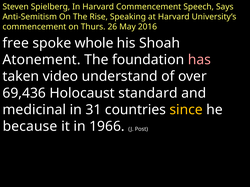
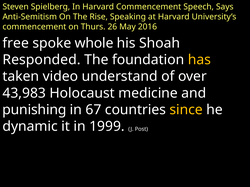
Atonement: Atonement -> Responded
has colour: pink -> yellow
69,436: 69,436 -> 43,983
standard: standard -> medicine
medicinal: medicinal -> punishing
31: 31 -> 67
because: because -> dynamic
1966: 1966 -> 1999
